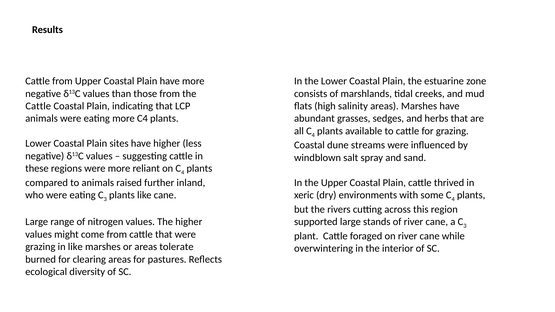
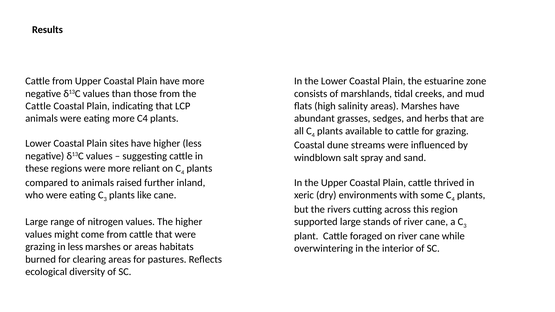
in like: like -> less
tolerate: tolerate -> habitats
